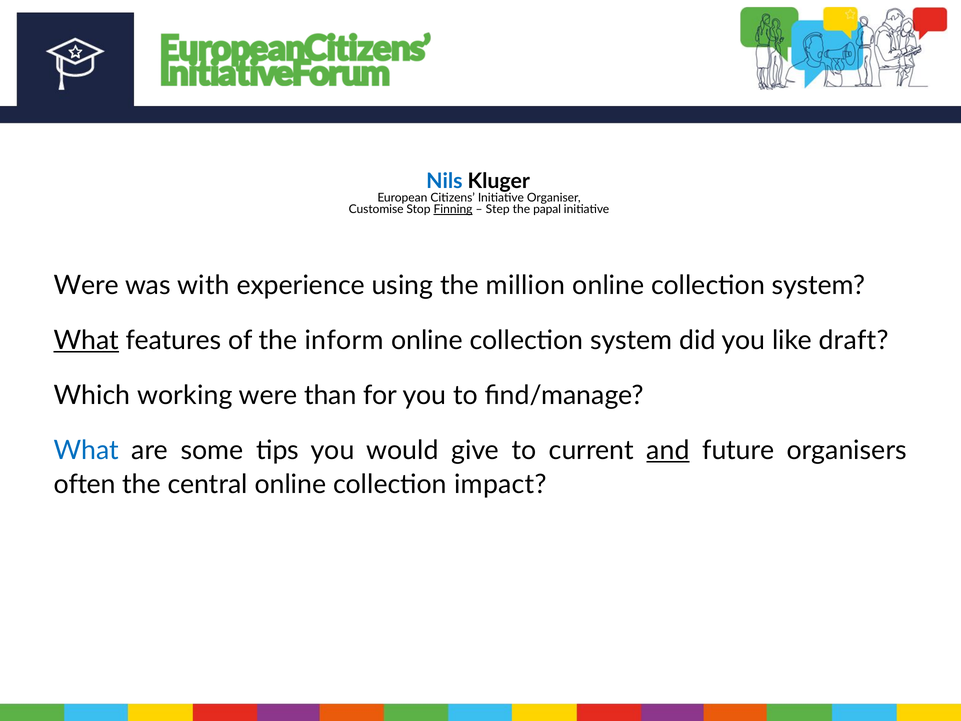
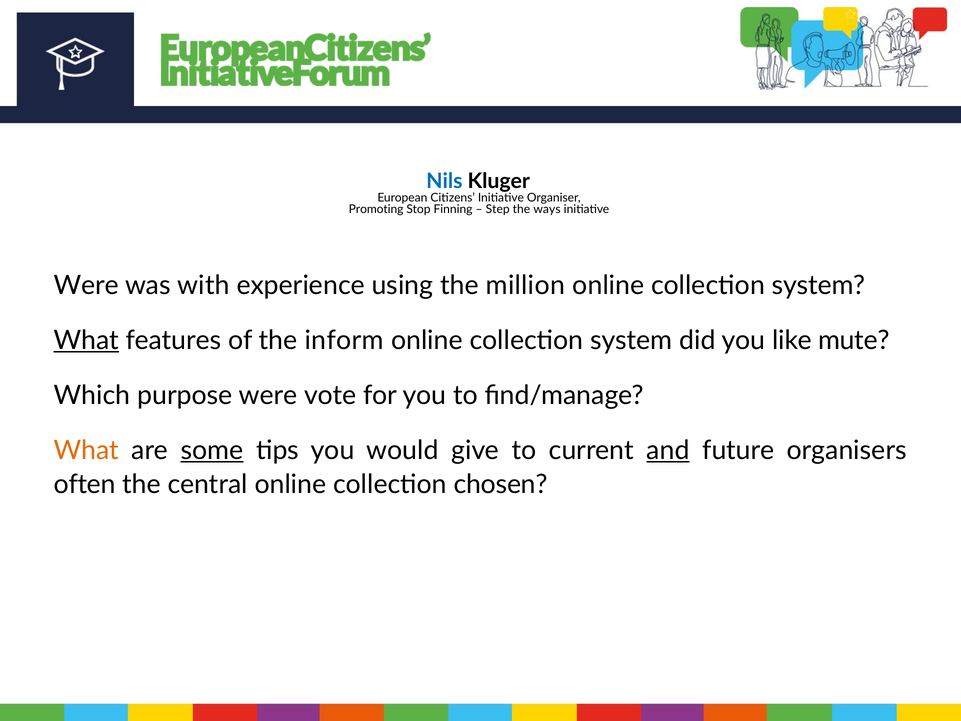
Customise: Customise -> Promoting
Finning underline: present -> none
papal: papal -> ways
draft: draft -> mute
working: working -> purpose
than: than -> vote
What at (86, 450) colour: blue -> orange
some underline: none -> present
impact: impact -> chosen
